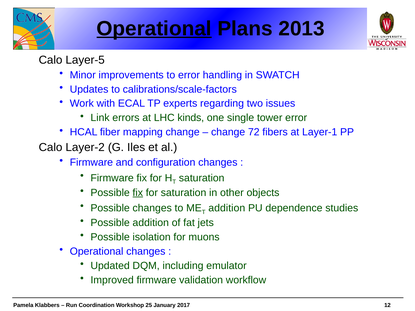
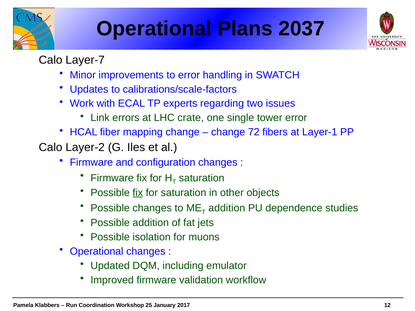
Operational at (154, 29) underline: present -> none
2013: 2013 -> 2037
Layer-5: Layer-5 -> Layer-7
kinds: kinds -> crate
